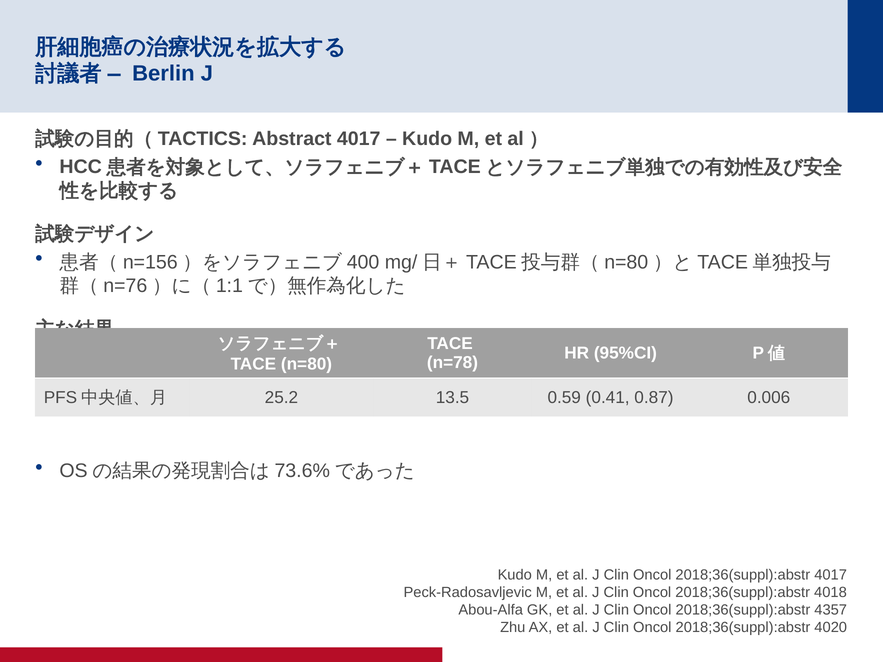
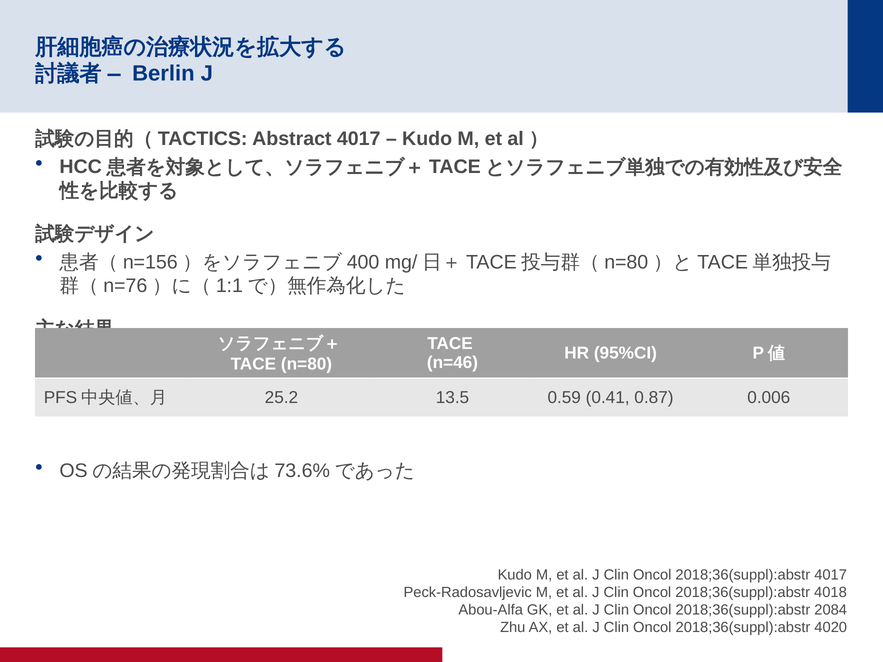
n=78: n=78 -> n=46
4357: 4357 -> 2084
